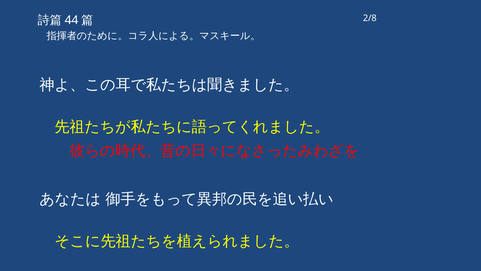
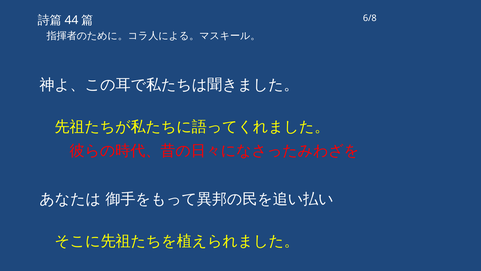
2/8: 2/8 -> 6/8
